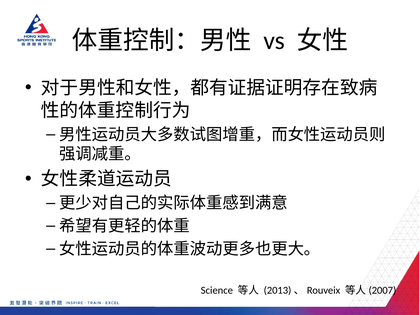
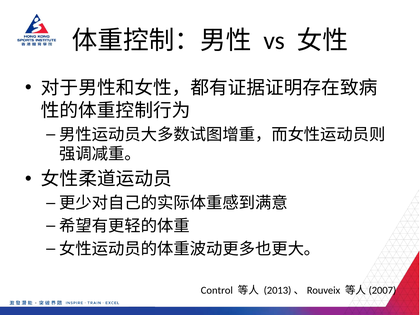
Science: Science -> Control
